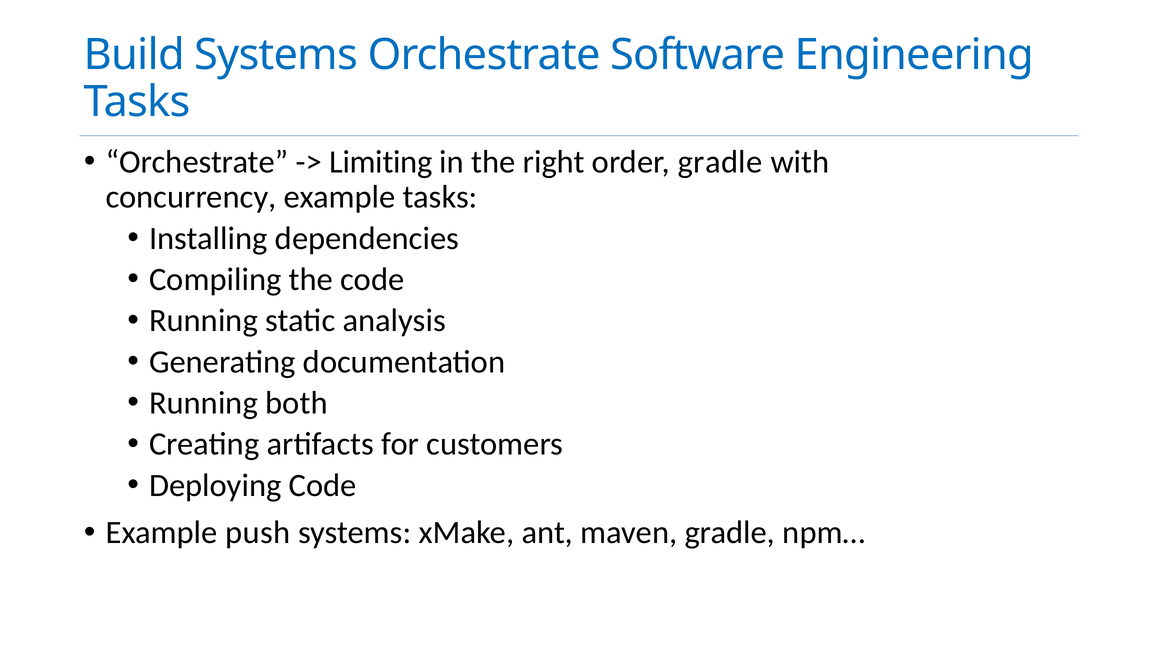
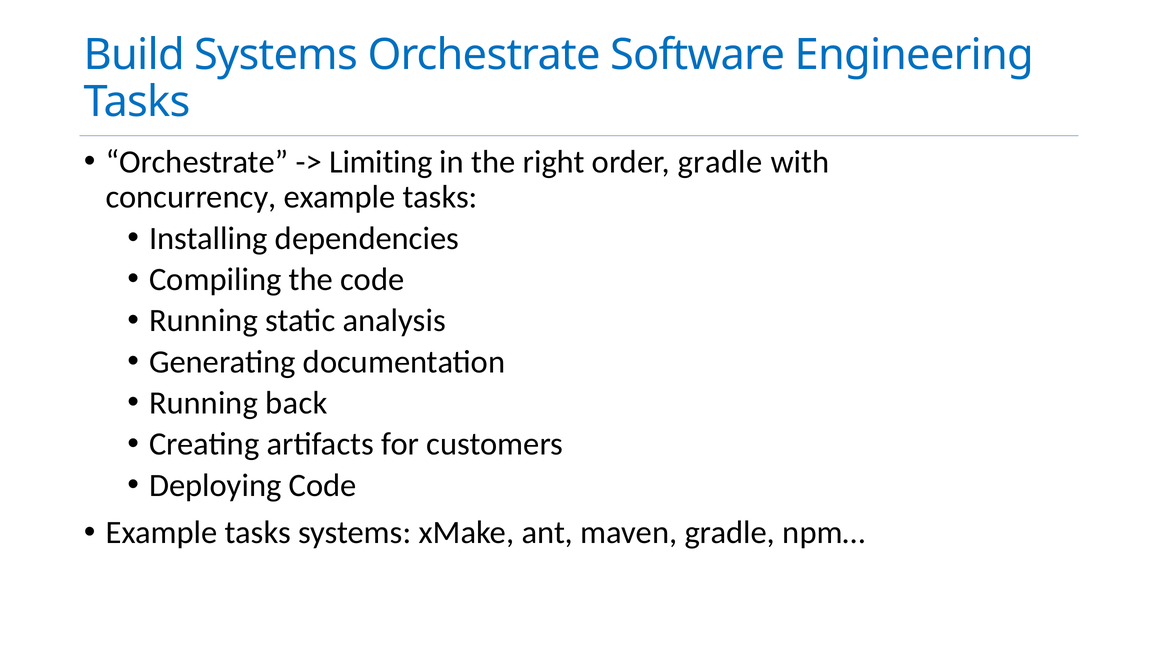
both: both -> back
push at (258, 533): push -> tasks
